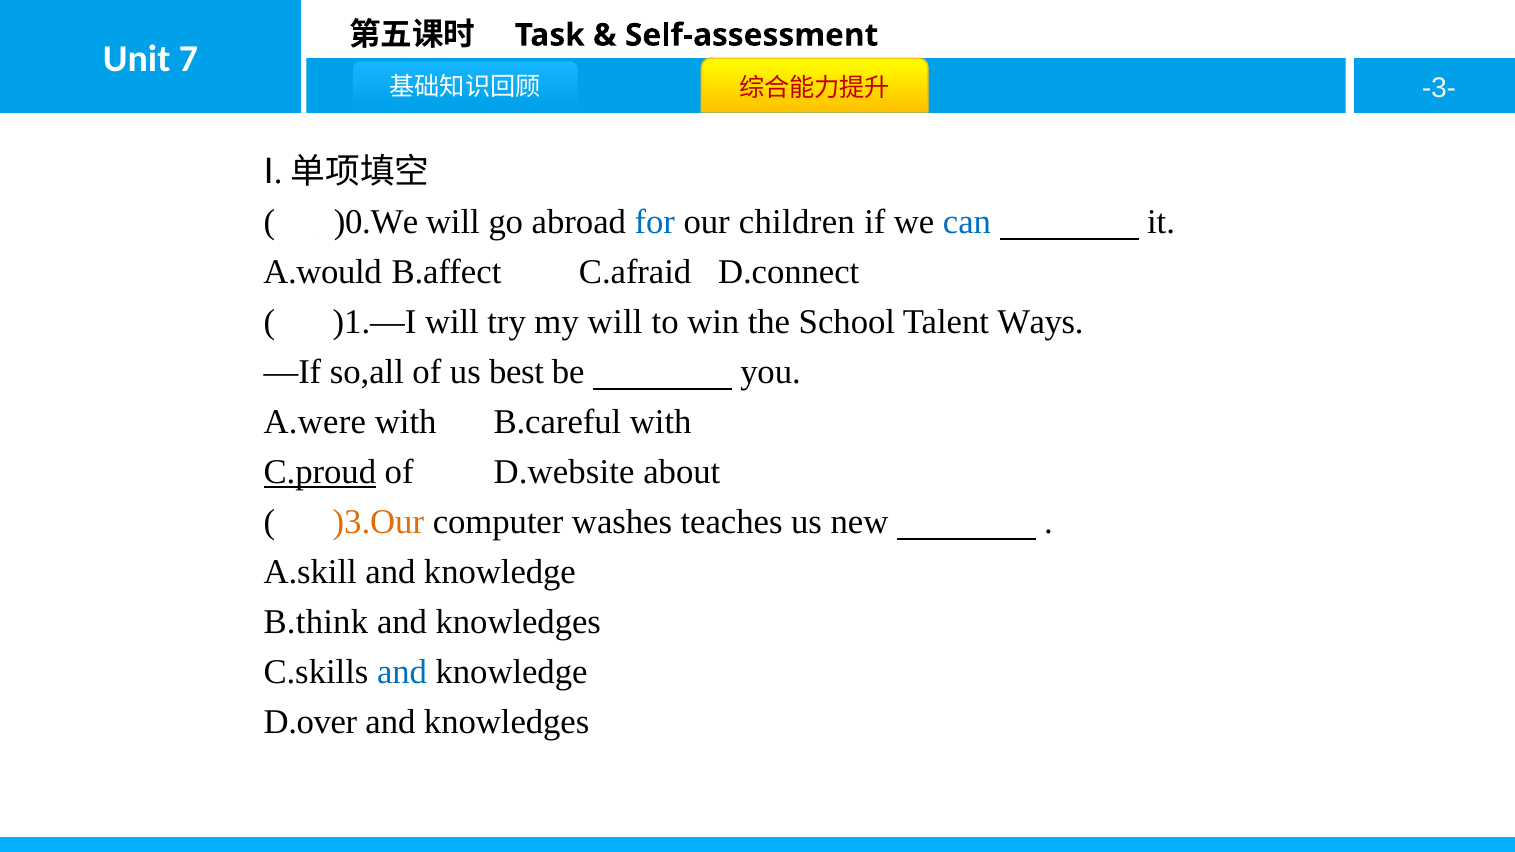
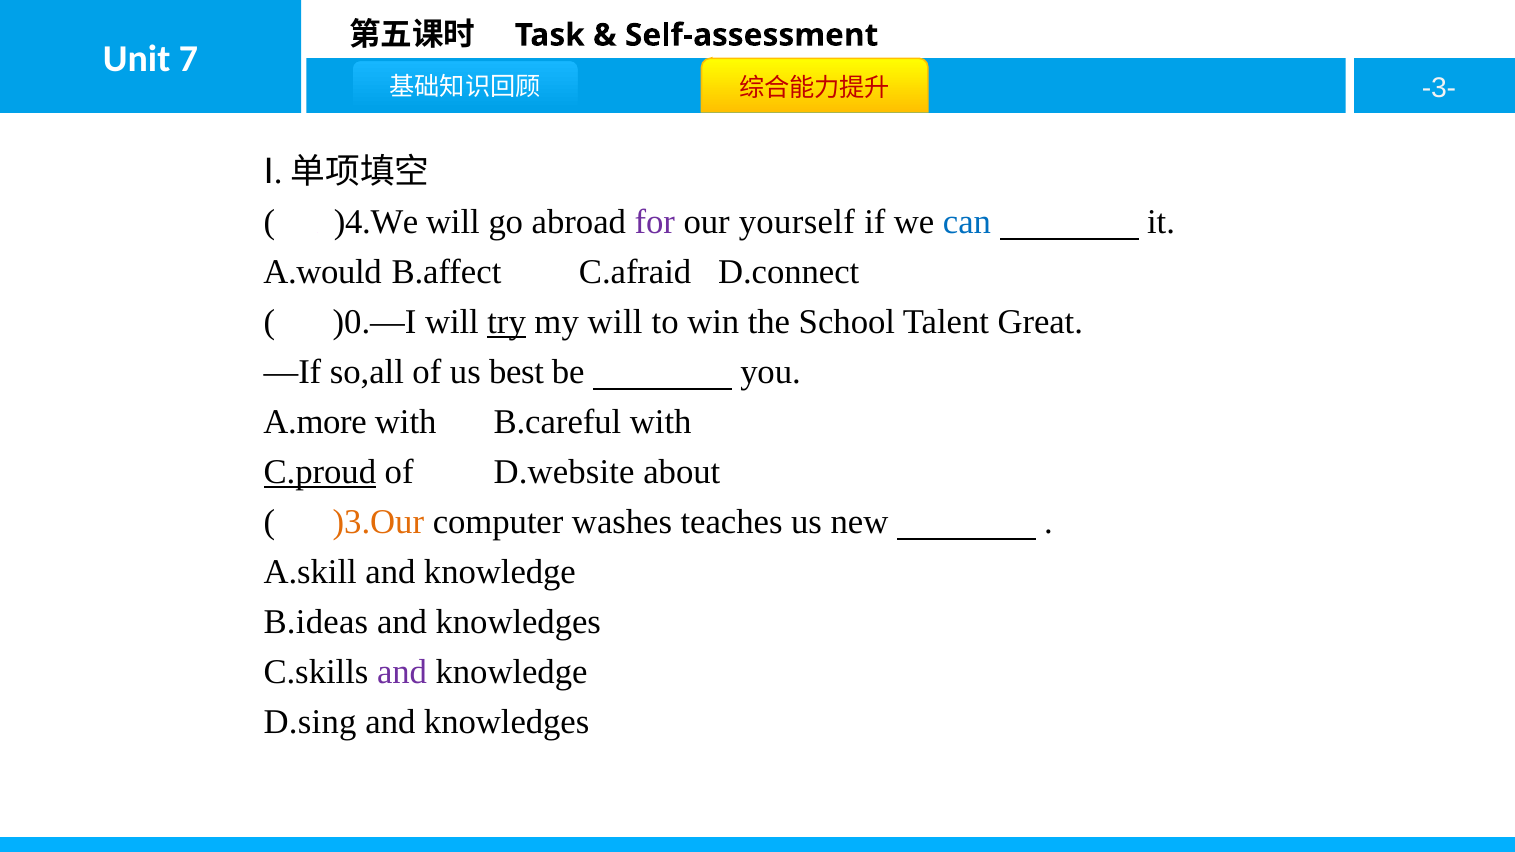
)0.We: )0.We -> )4.We
for colour: blue -> purple
children: children -> yourself
)1.—I: )1.—I -> )0.—I
try underline: none -> present
Ways: Ways -> Great
A.were: A.were -> A.more
B.think: B.think -> B.ideas
and at (402, 672) colour: blue -> purple
D.over: D.over -> D.sing
